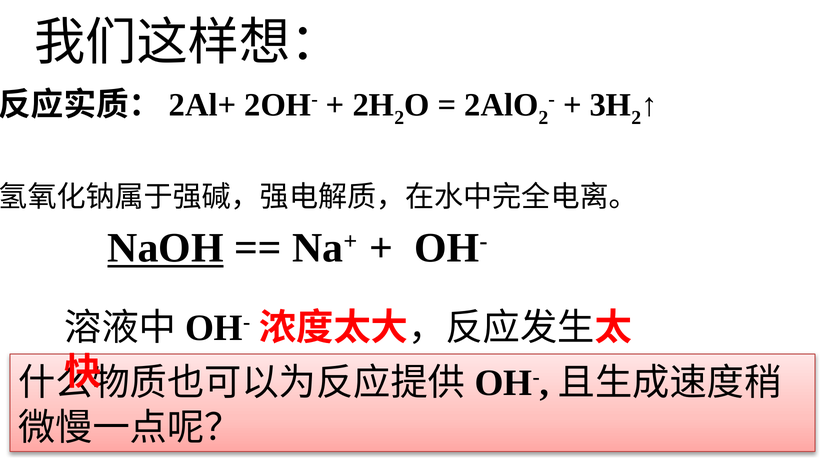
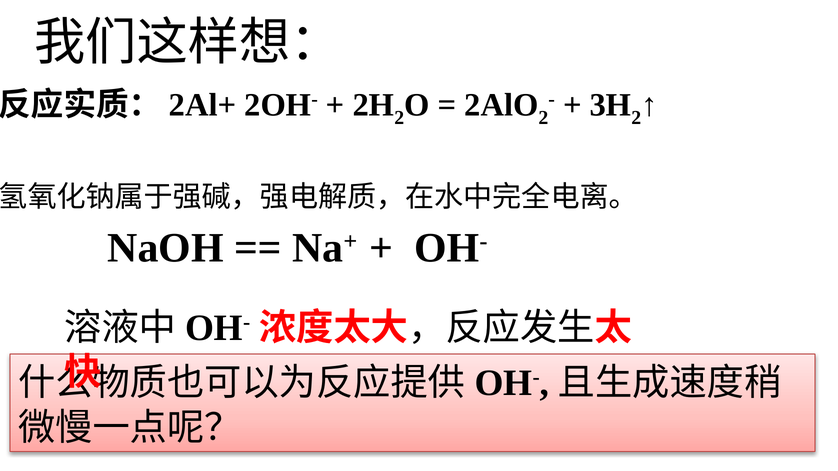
NaOH underline: present -> none
